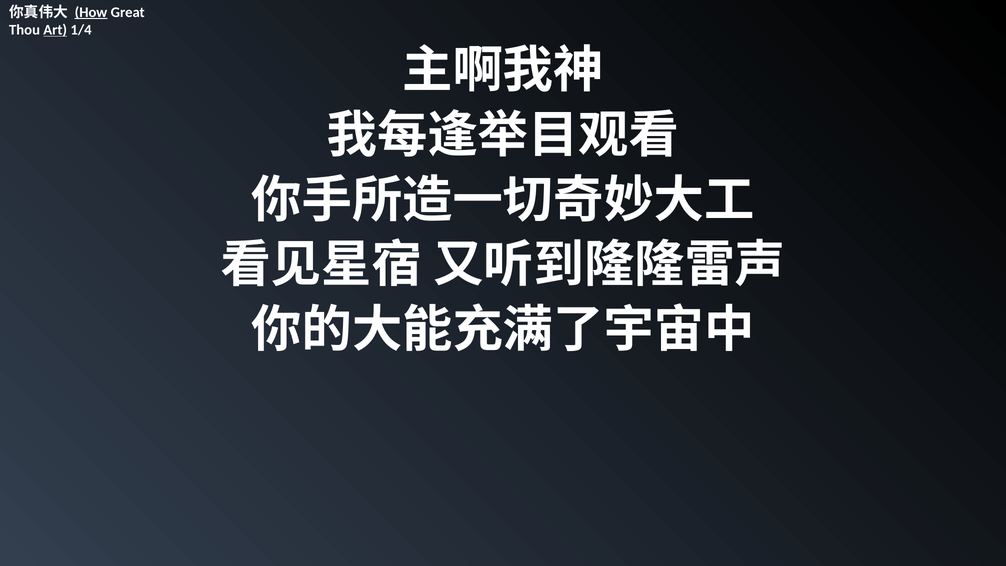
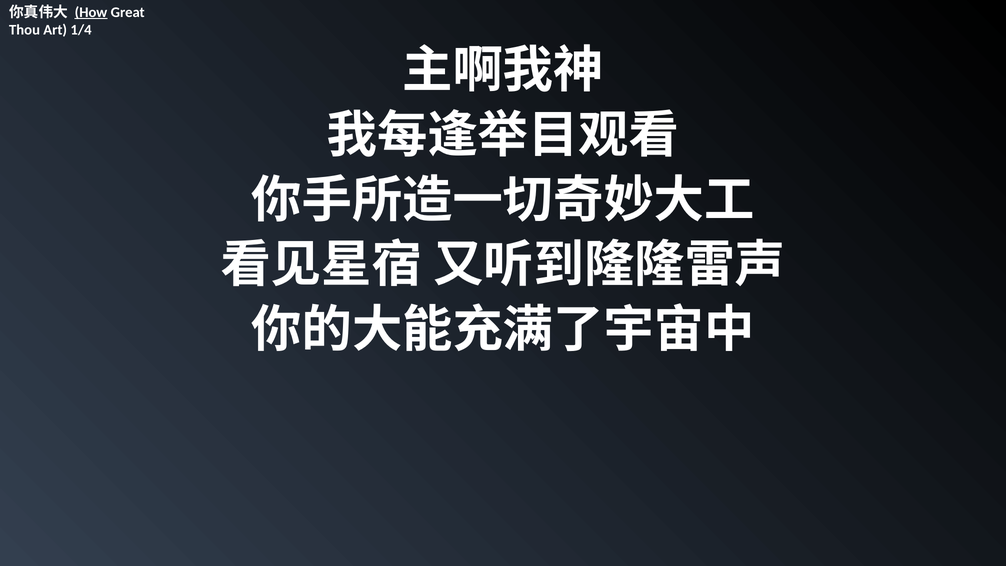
Art underline: present -> none
